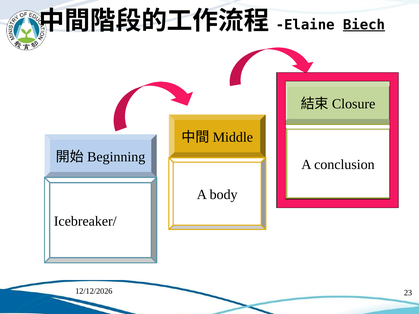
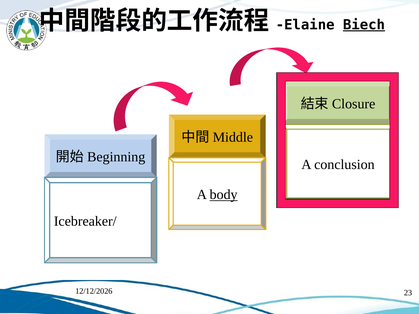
body underline: none -> present
